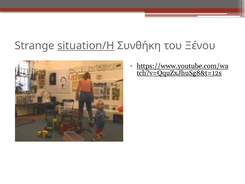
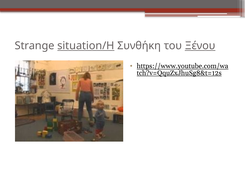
Ξένου underline: none -> present
